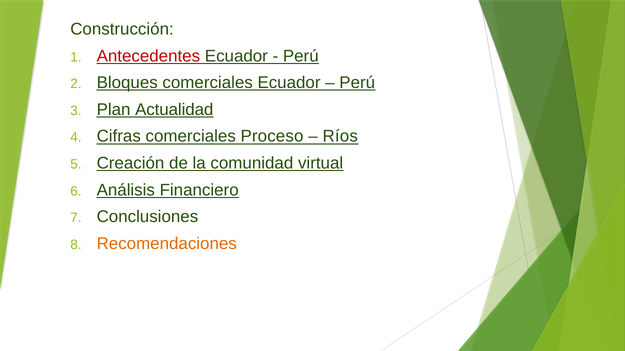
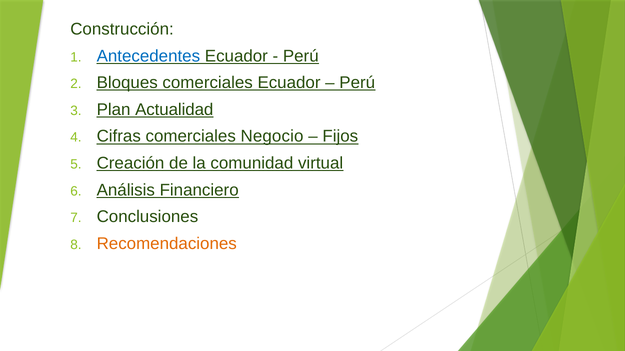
Antecedentes colour: red -> blue
Proceso: Proceso -> Negocio
Ríos: Ríos -> Fijos
